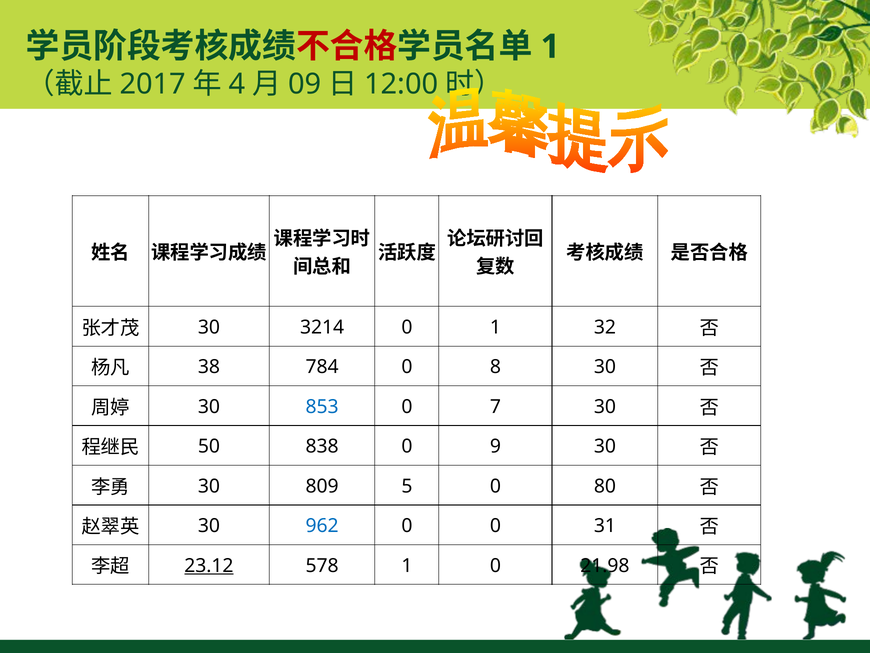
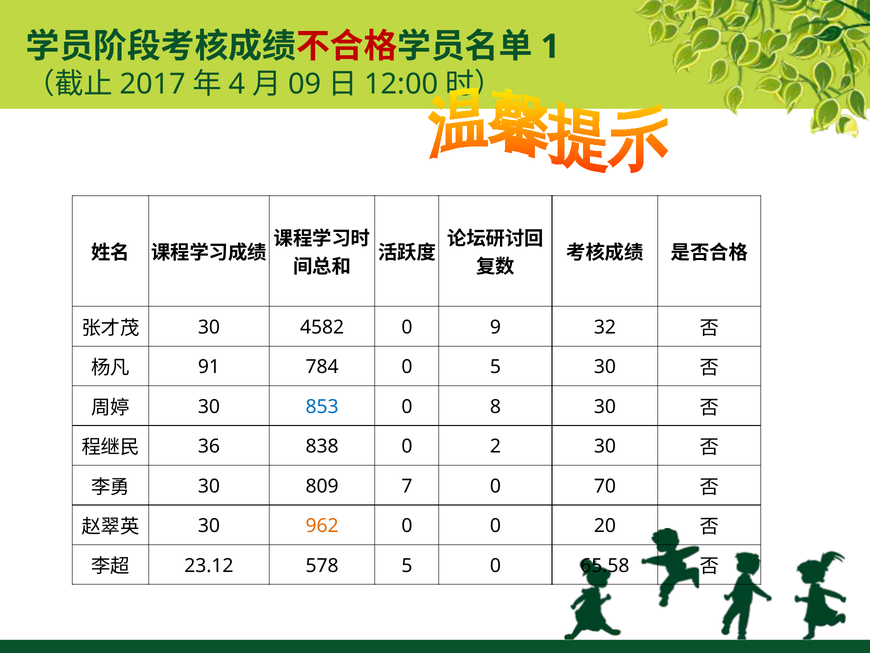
3214: 3214 -> 4582
0 1: 1 -> 9
38: 38 -> 91
0 8: 8 -> 5
7: 7 -> 8
50: 50 -> 36
9: 9 -> 2
5: 5 -> 7
80: 80 -> 70
962 colour: blue -> orange
31: 31 -> 20
23.12 underline: present -> none
578 1: 1 -> 5
21.98: 21.98 -> 65.58
